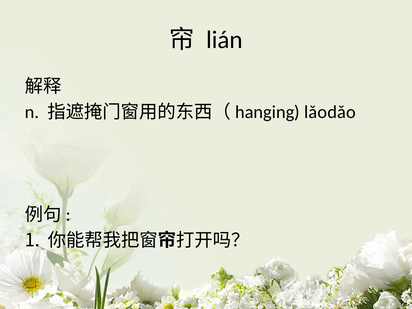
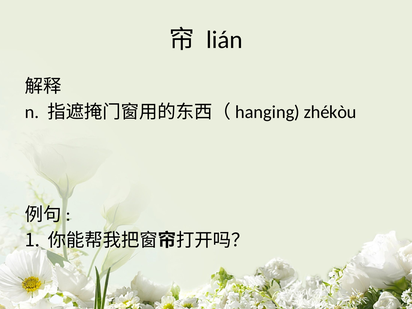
lǎodǎo: lǎodǎo -> zhékòu
